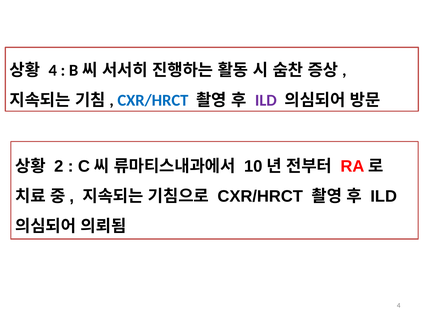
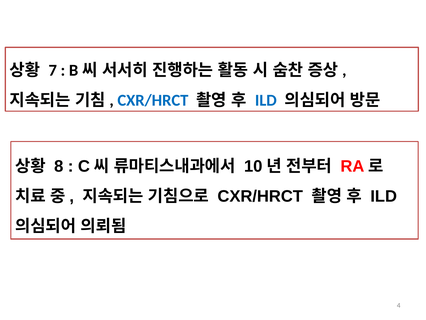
4 at (53, 70): 4 -> 7
ILD at (266, 100) colour: purple -> blue
2: 2 -> 8
